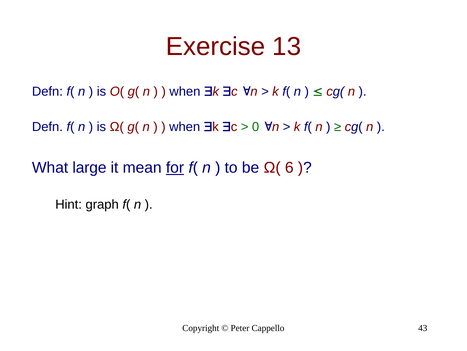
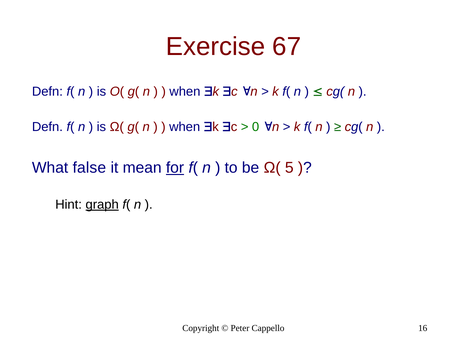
13: 13 -> 67
large: large -> false
6: 6 -> 5
graph underline: none -> present
43: 43 -> 16
